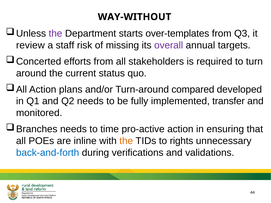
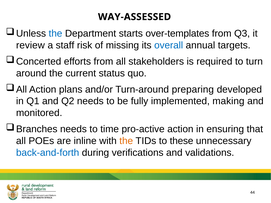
WAY-WITHOUT: WAY-WITHOUT -> WAY-ASSESSED
the at (55, 34) colour: purple -> blue
overall colour: purple -> blue
compared: compared -> preparing
transfer: transfer -> making
rights: rights -> these
